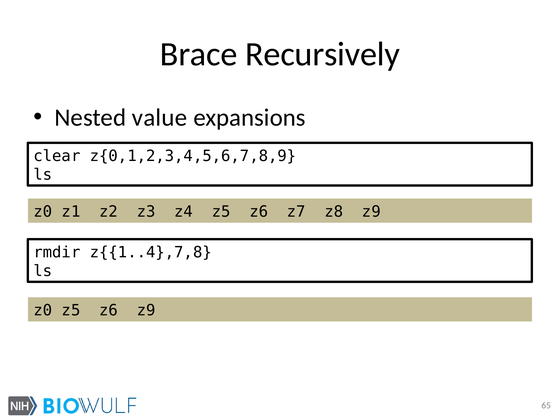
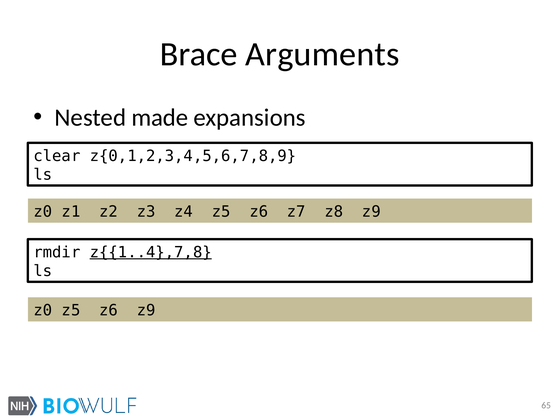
Recursively: Recursively -> Arguments
value: value -> made
z{{1..4},7,8 underline: none -> present
